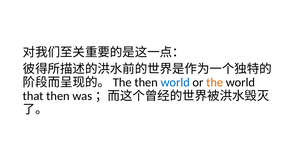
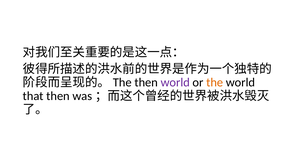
world at (175, 83) colour: blue -> purple
